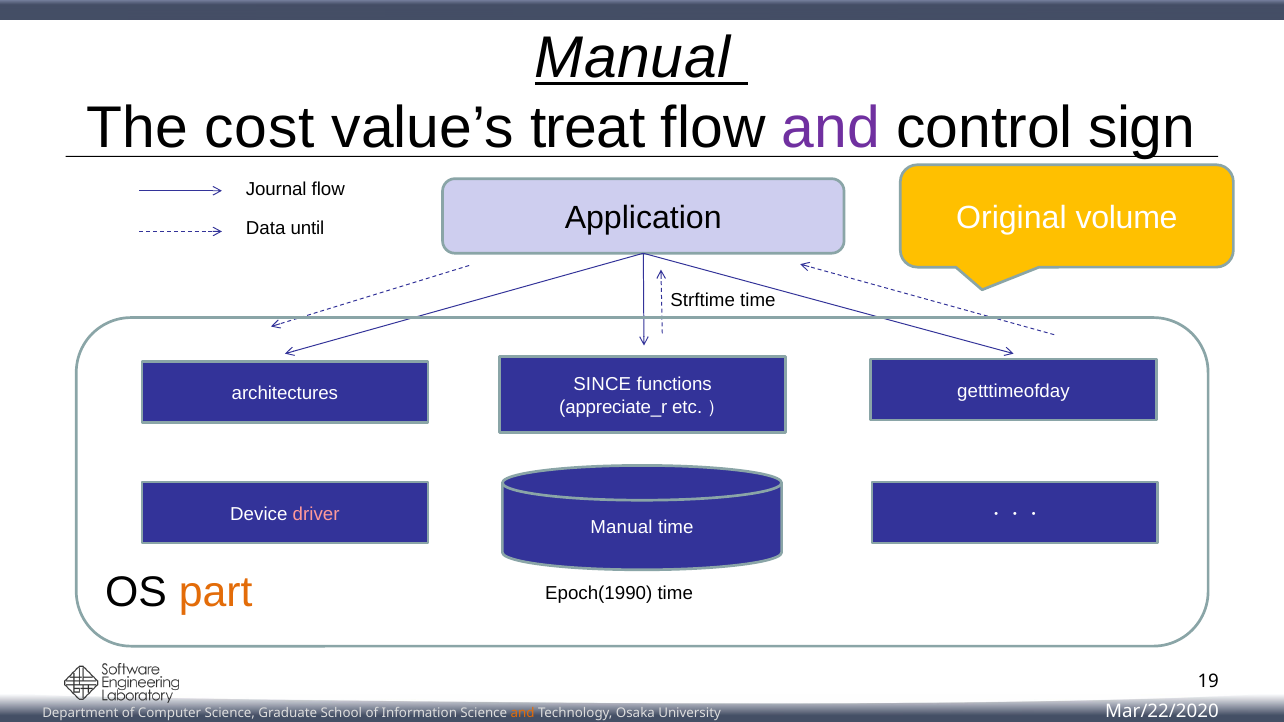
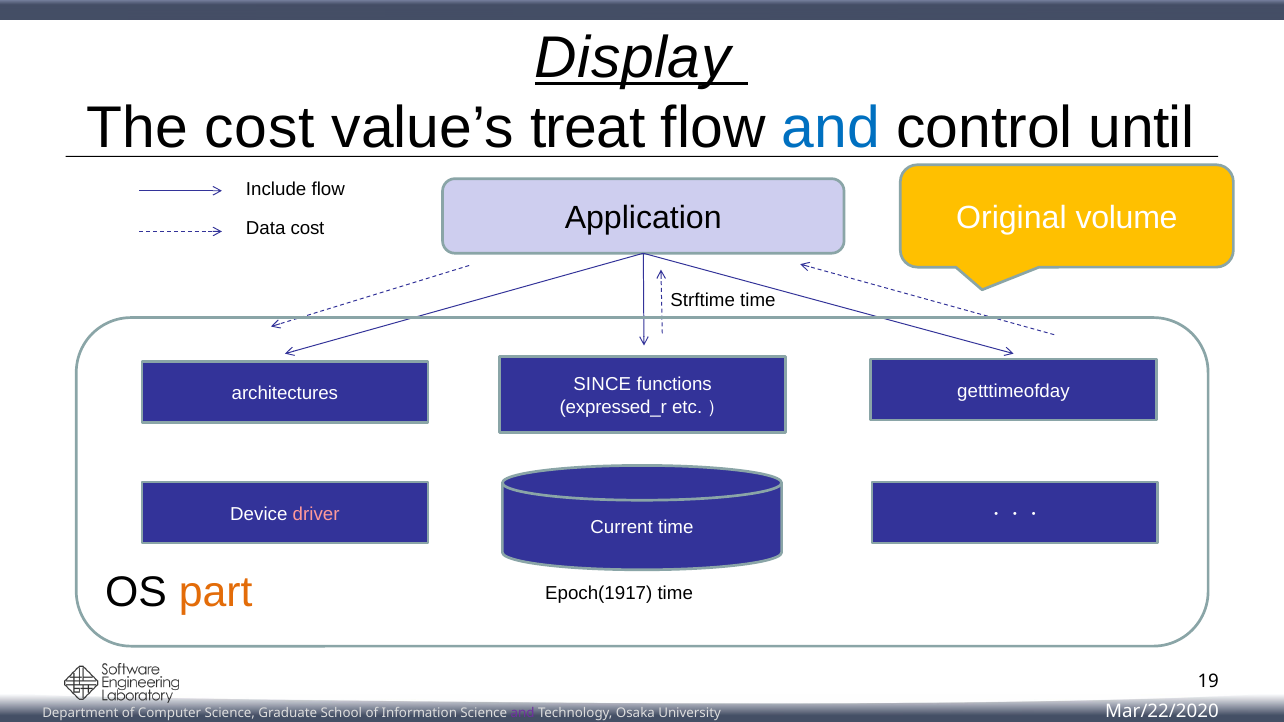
Manual at (633, 58): Manual -> Display
and at (831, 129) colour: purple -> blue
sign: sign -> until
Journal: Journal -> Include
Data until: until -> cost
appreciate_r: appreciate_r -> expressed_r
Manual at (622, 528): Manual -> Current
Epoch(1990: Epoch(1990 -> Epoch(1917
and at (523, 713) colour: orange -> purple
